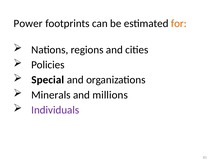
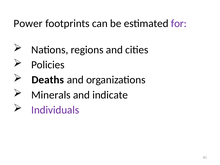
for colour: orange -> purple
Special: Special -> Deaths
millions: millions -> indicate
